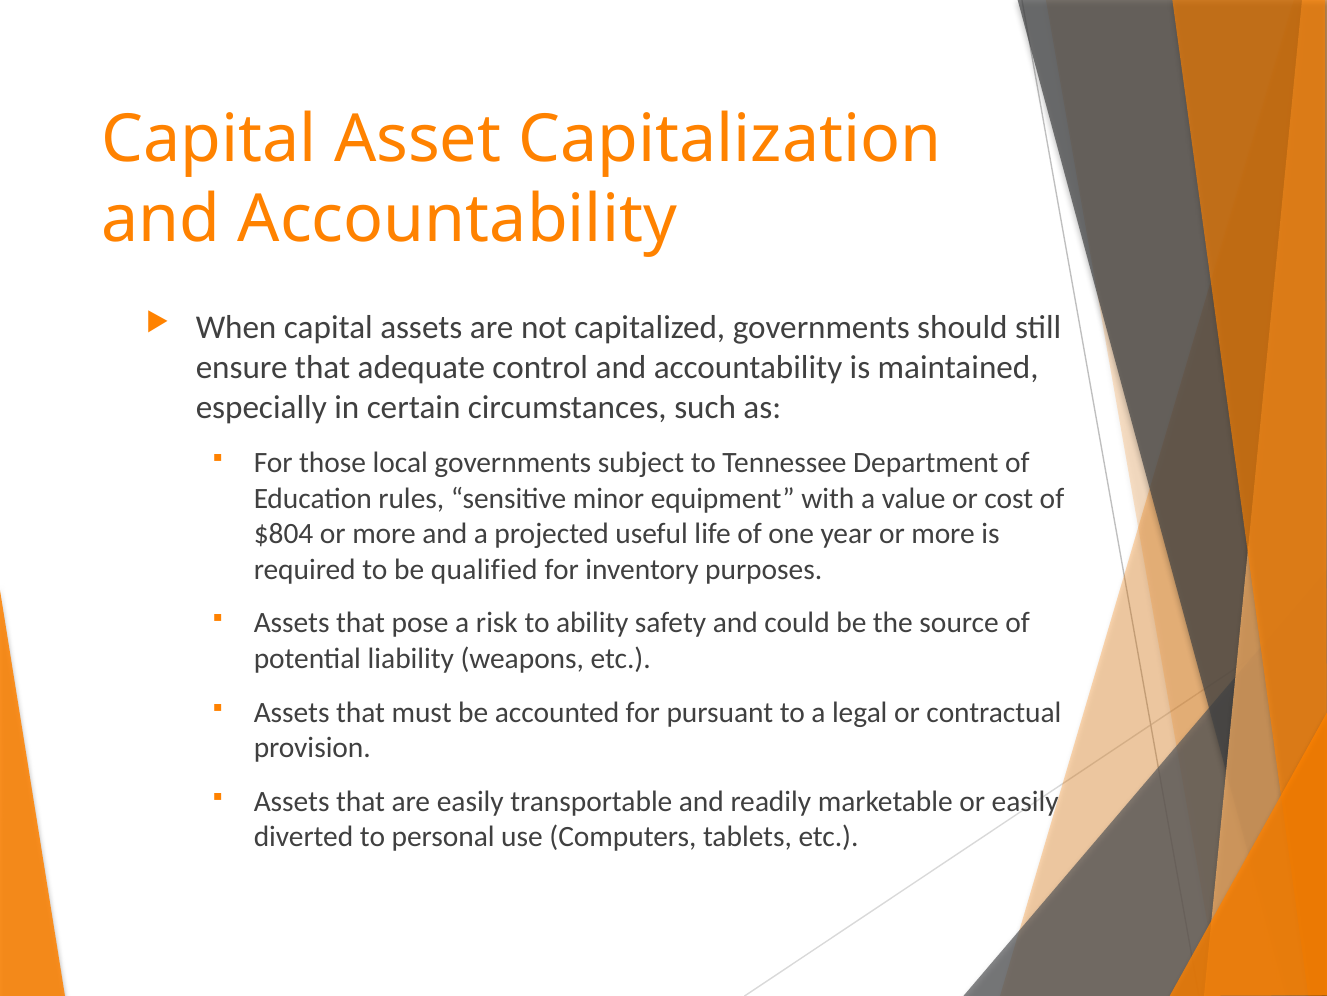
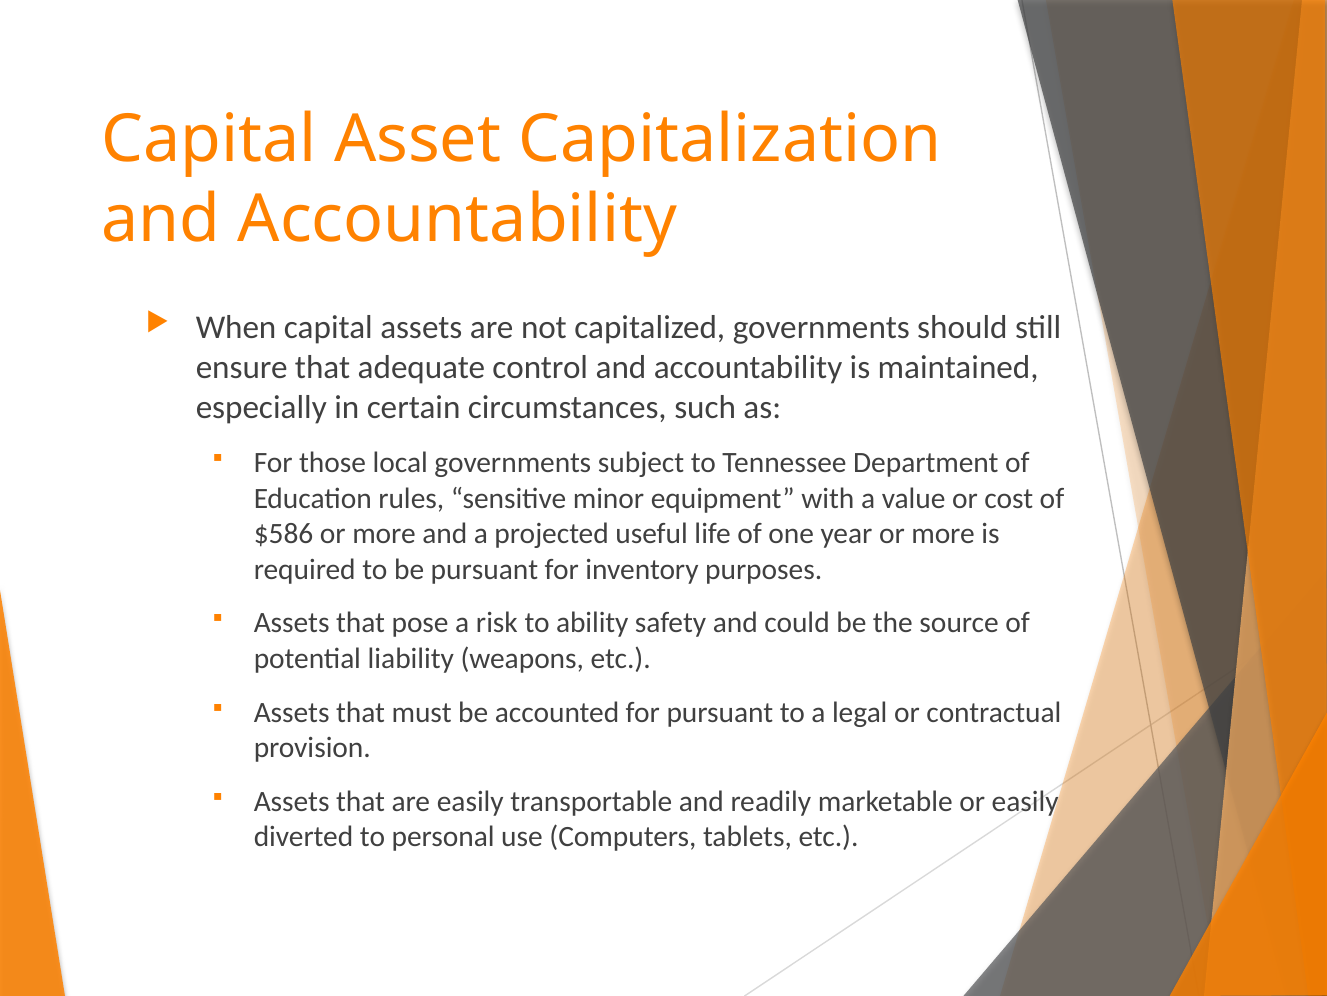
$804: $804 -> $586
be qualified: qualified -> pursuant
